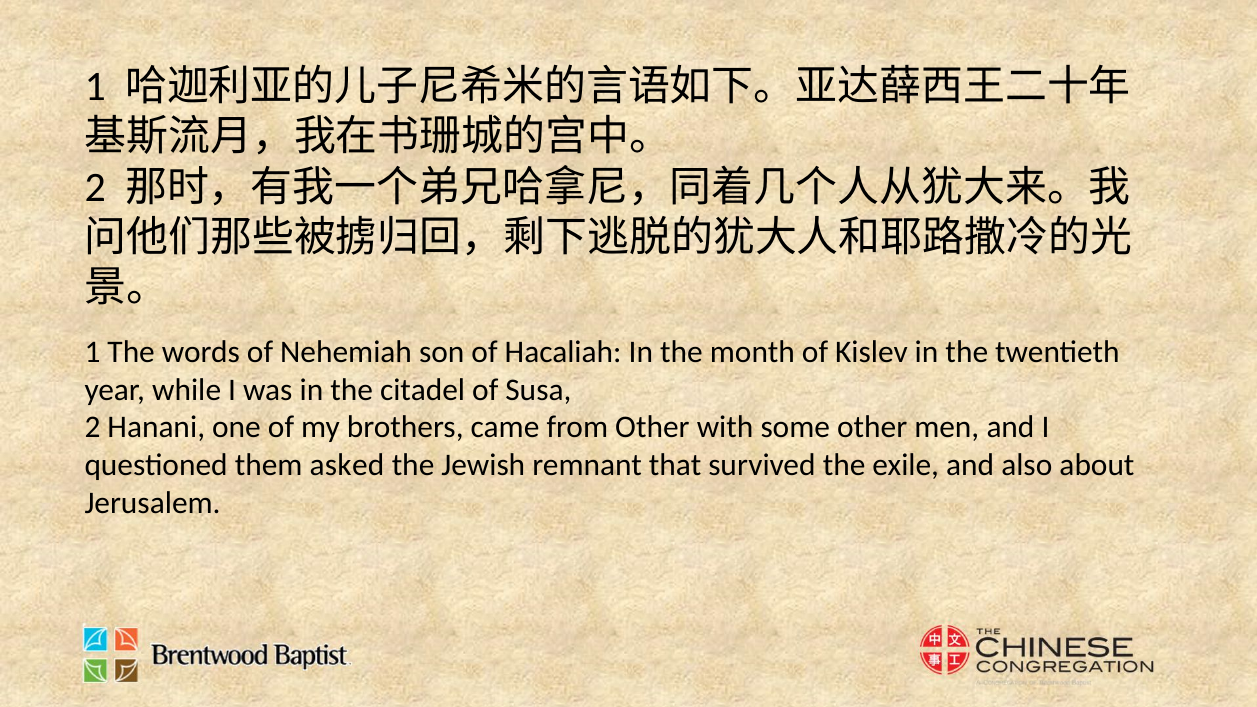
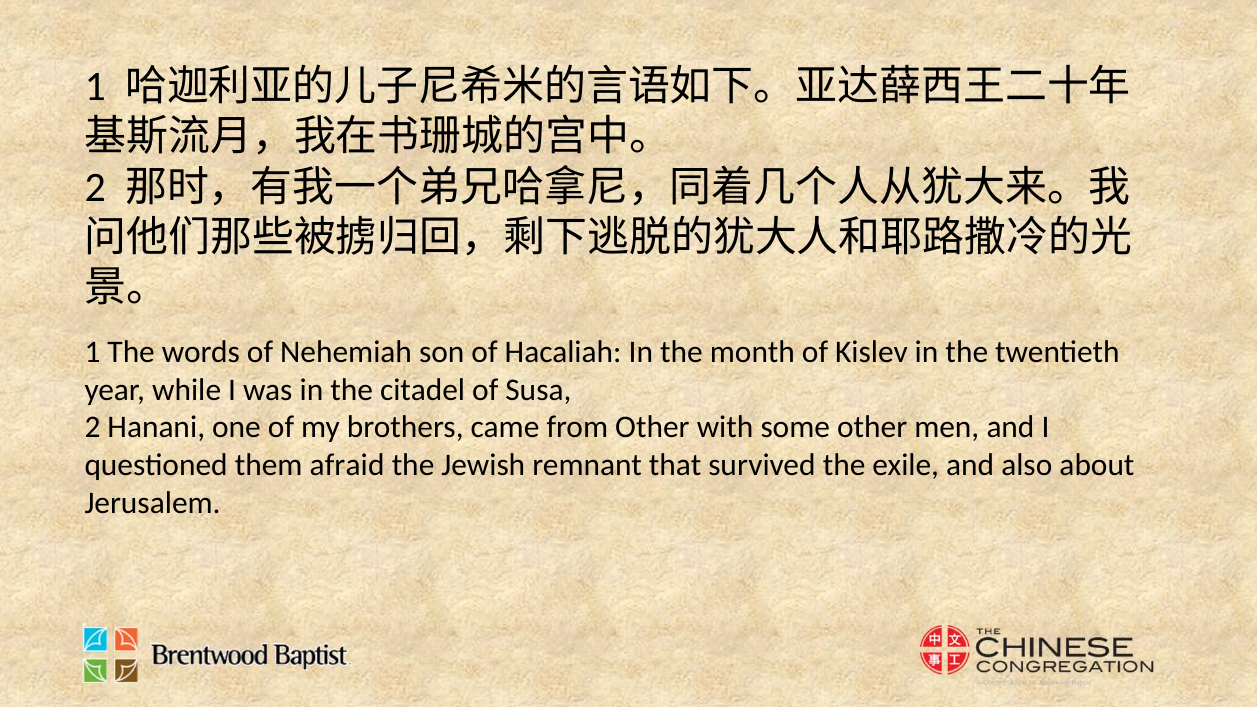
asked: asked -> afraid
